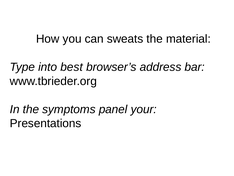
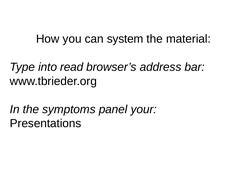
sweats: sweats -> system
best: best -> read
